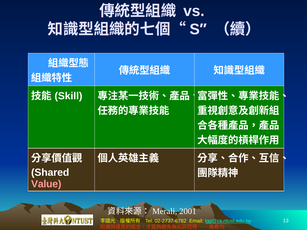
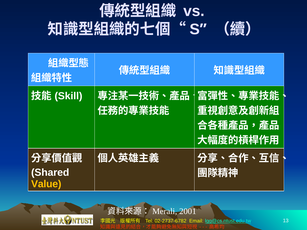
Value colour: pink -> yellow
